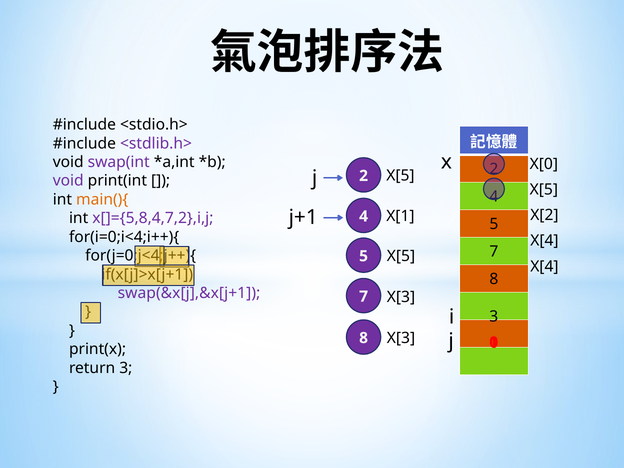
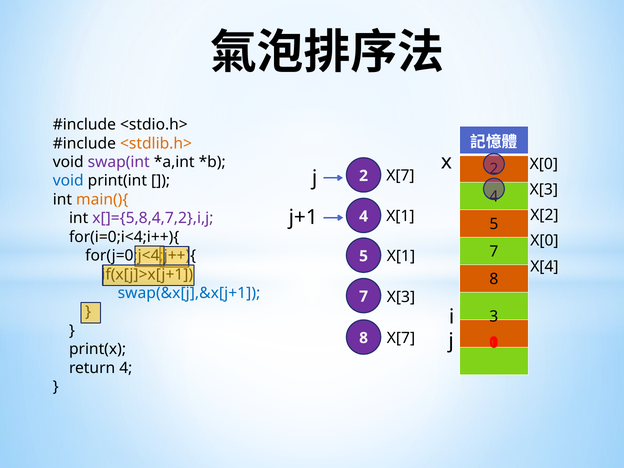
<stdlib.h> colour: purple -> orange
X[5 at (400, 175): X[5 -> X[7
void at (68, 181) colour: purple -> blue
X[5 at (544, 190): X[5 -> X[3
X[4 at (544, 241): X[4 -> X[0
X[5 at (401, 256): X[5 -> X[1
swap(&x[j],&x[j+1 colour: purple -> blue
X[3 at (401, 338): X[3 -> X[7
return 3: 3 -> 4
